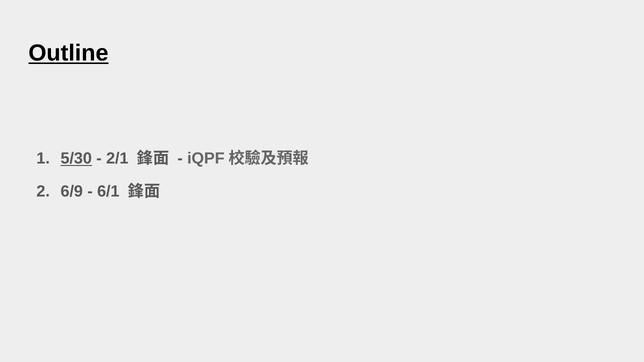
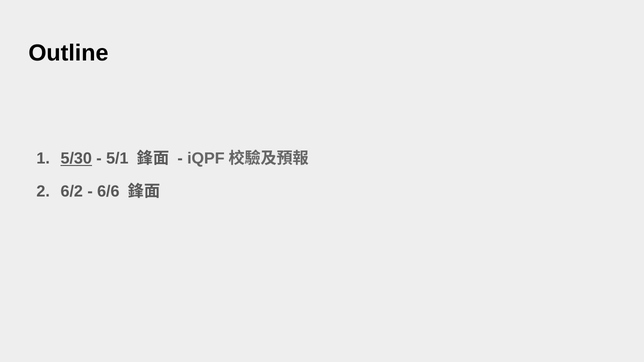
Outline underline: present -> none
2/1: 2/1 -> 5/1
6/9: 6/9 -> 6/2
6/1: 6/1 -> 6/6
